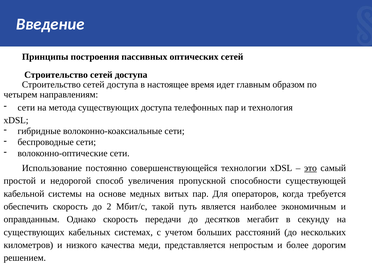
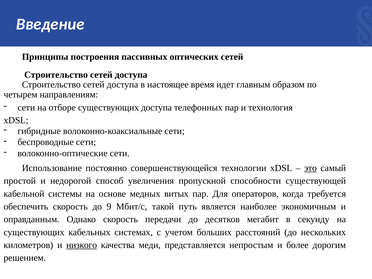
метода: метода -> отборе
2: 2 -> 9
низкого underline: none -> present
